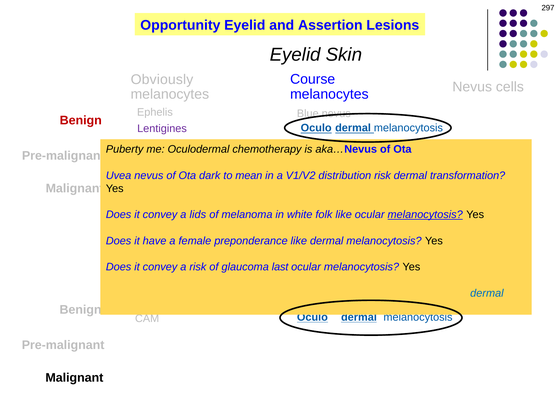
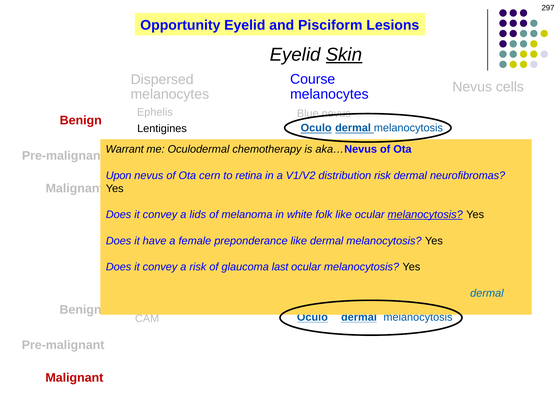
Assertion: Assertion -> Pisciform
Skin underline: none -> present
Obviously: Obviously -> Dispersed
Lentigines colour: purple -> black
Puberty: Puberty -> Warrant
Uvea: Uvea -> Upon
dark: dark -> cern
mean: mean -> retina
transformation: transformation -> neurofibromas
Malignant at (74, 378) colour: black -> red
